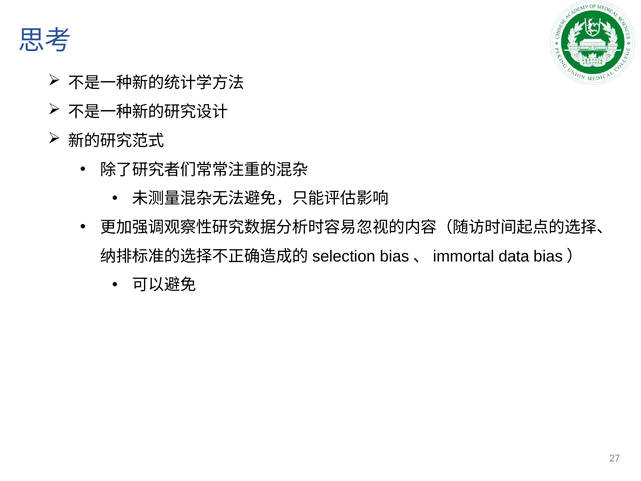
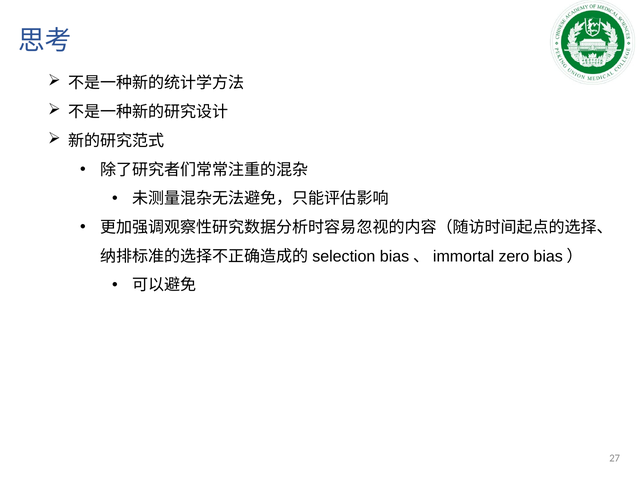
data: data -> zero
